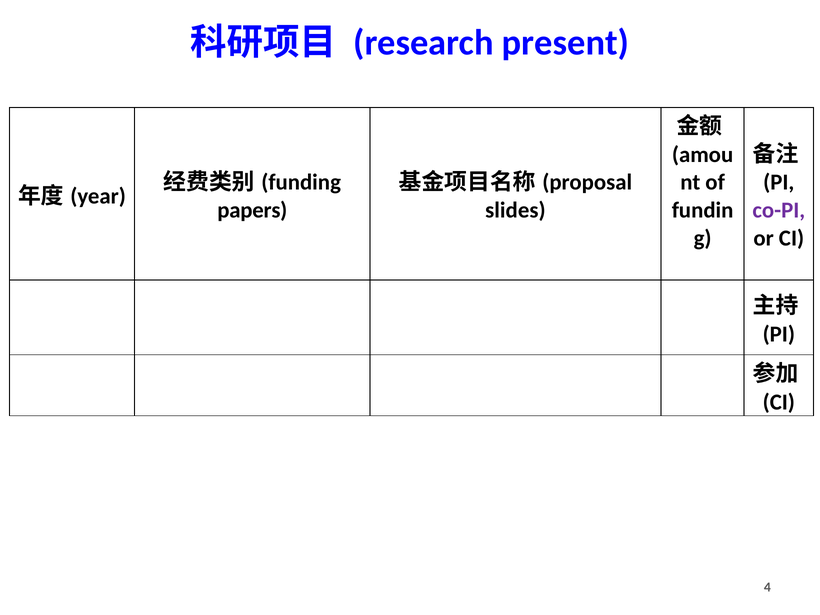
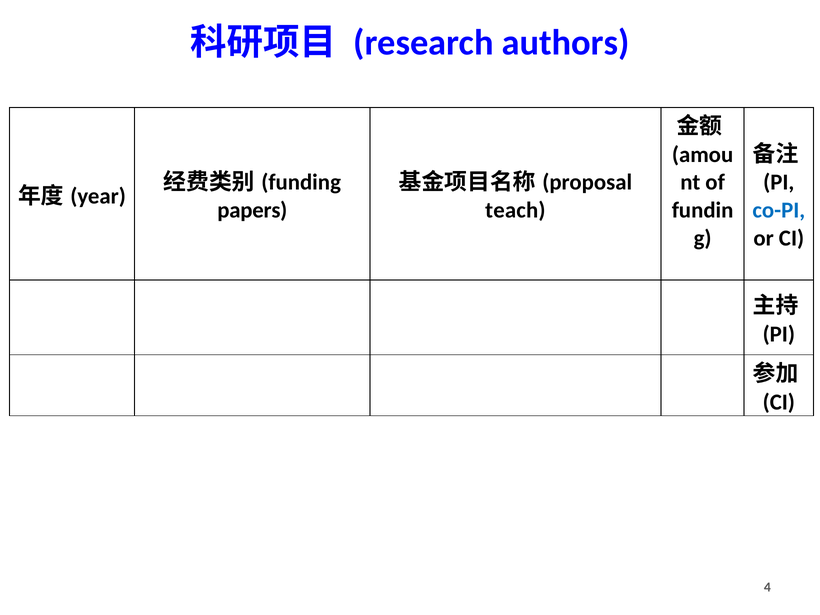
present: present -> authors
slides: slides -> teach
co-PI colour: purple -> blue
